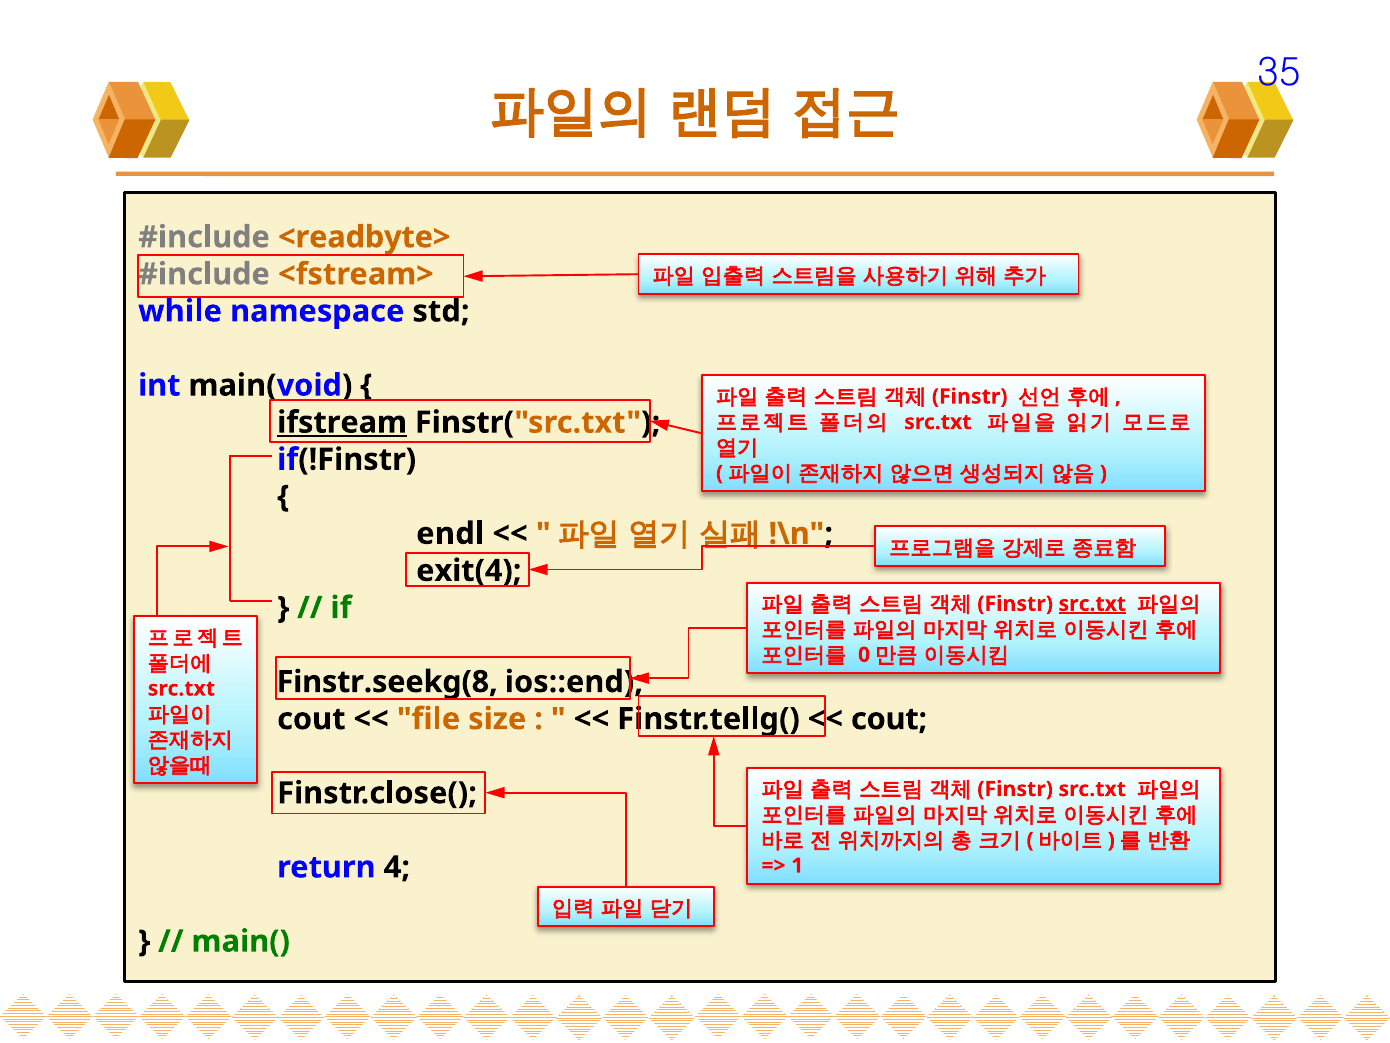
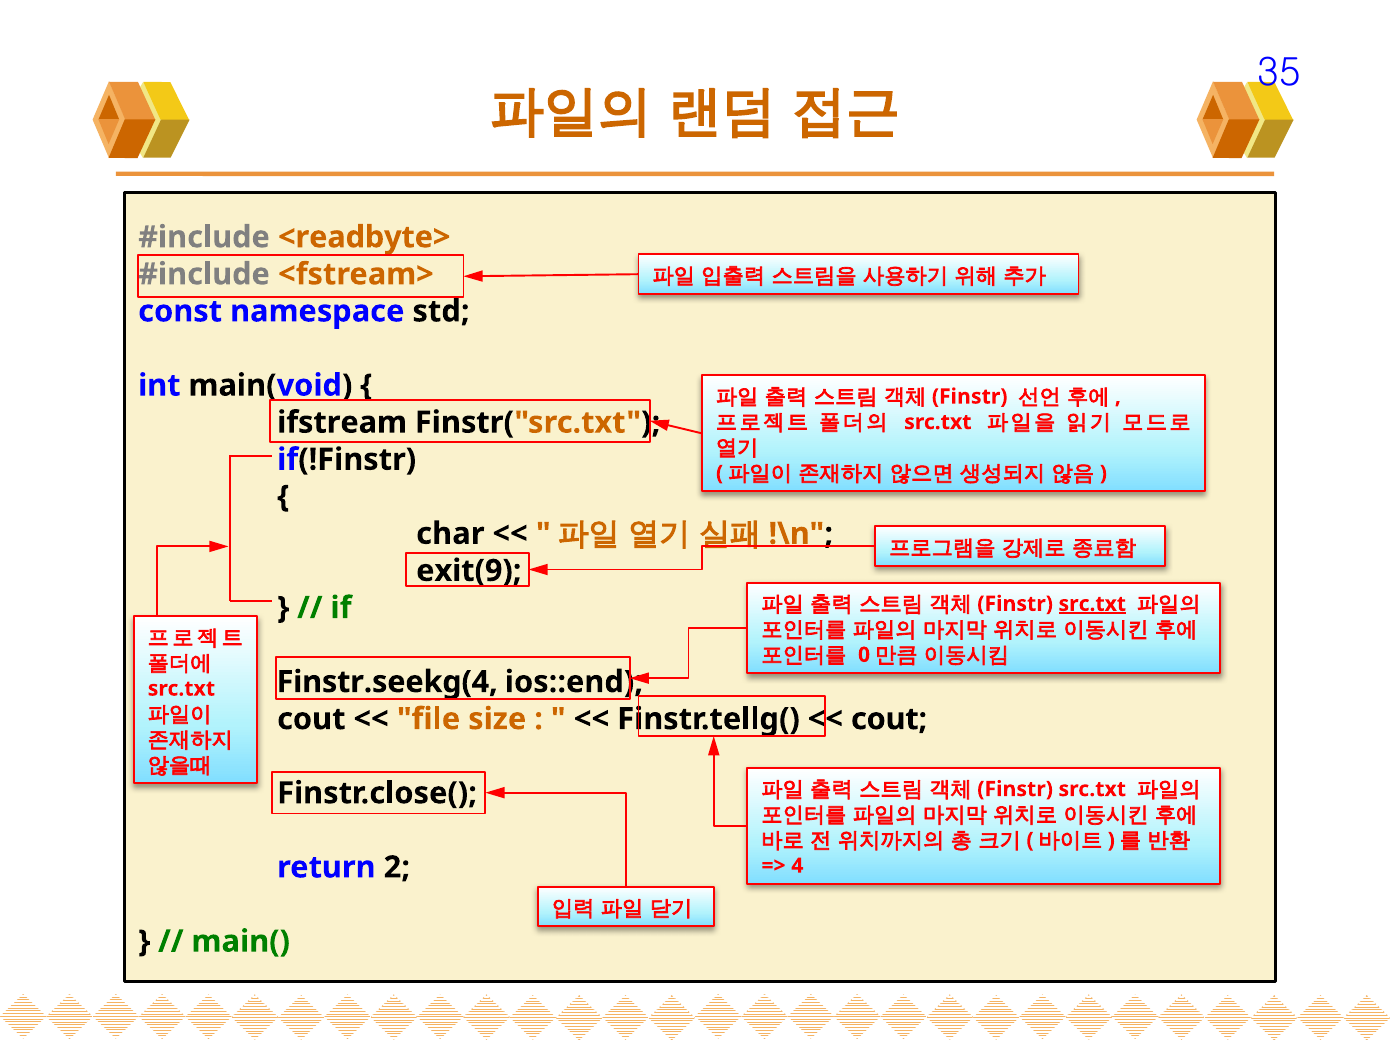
while: while -> const
ifstream underline: present -> none
endl: endl -> char
exit(4: exit(4 -> exit(9
Finstr.seekg(8: Finstr.seekg(8 -> Finstr.seekg(4
4: 4 -> 2
1: 1 -> 4
